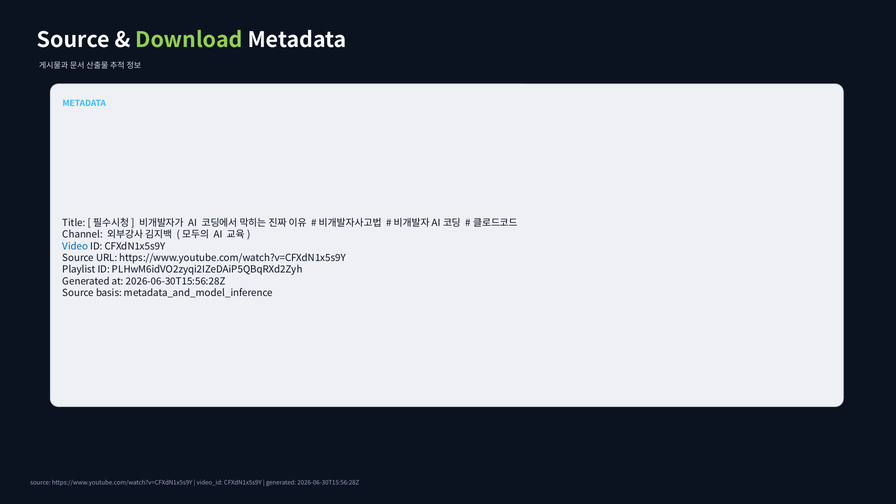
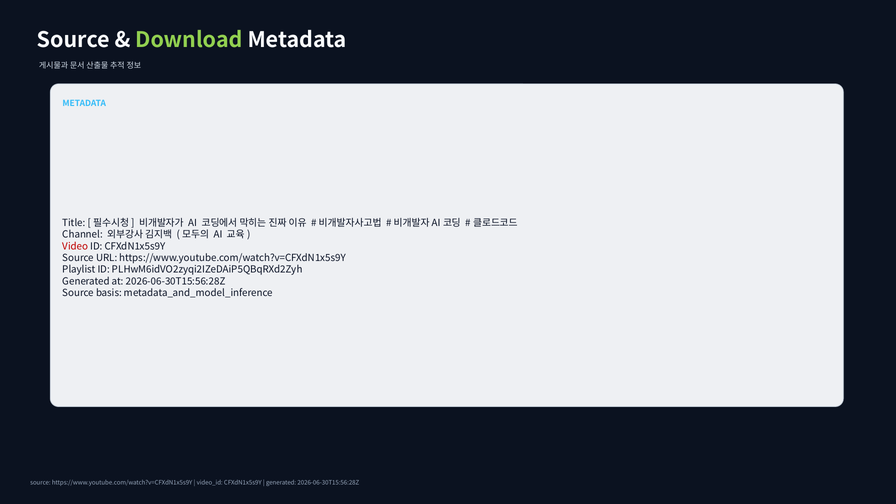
Video colour: blue -> red
